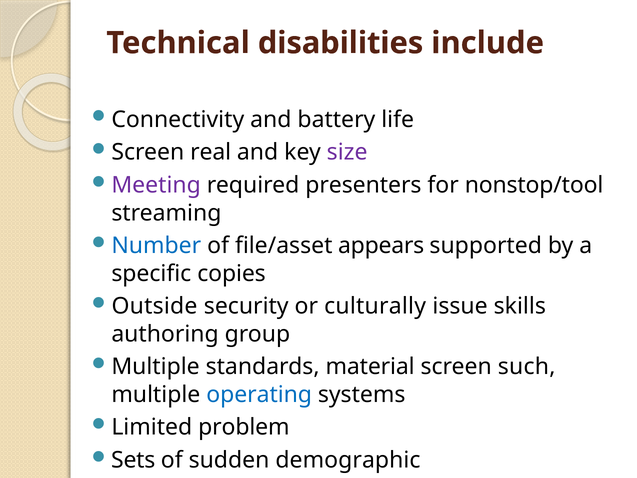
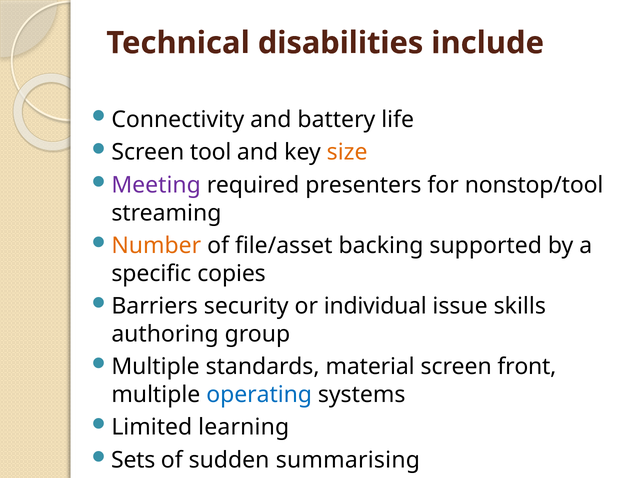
real: real -> tool
size colour: purple -> orange
Number colour: blue -> orange
appears: appears -> backing
Outside: Outside -> Barriers
culturally: culturally -> individual
such: such -> front
problem: problem -> learning
demographic: demographic -> summarising
